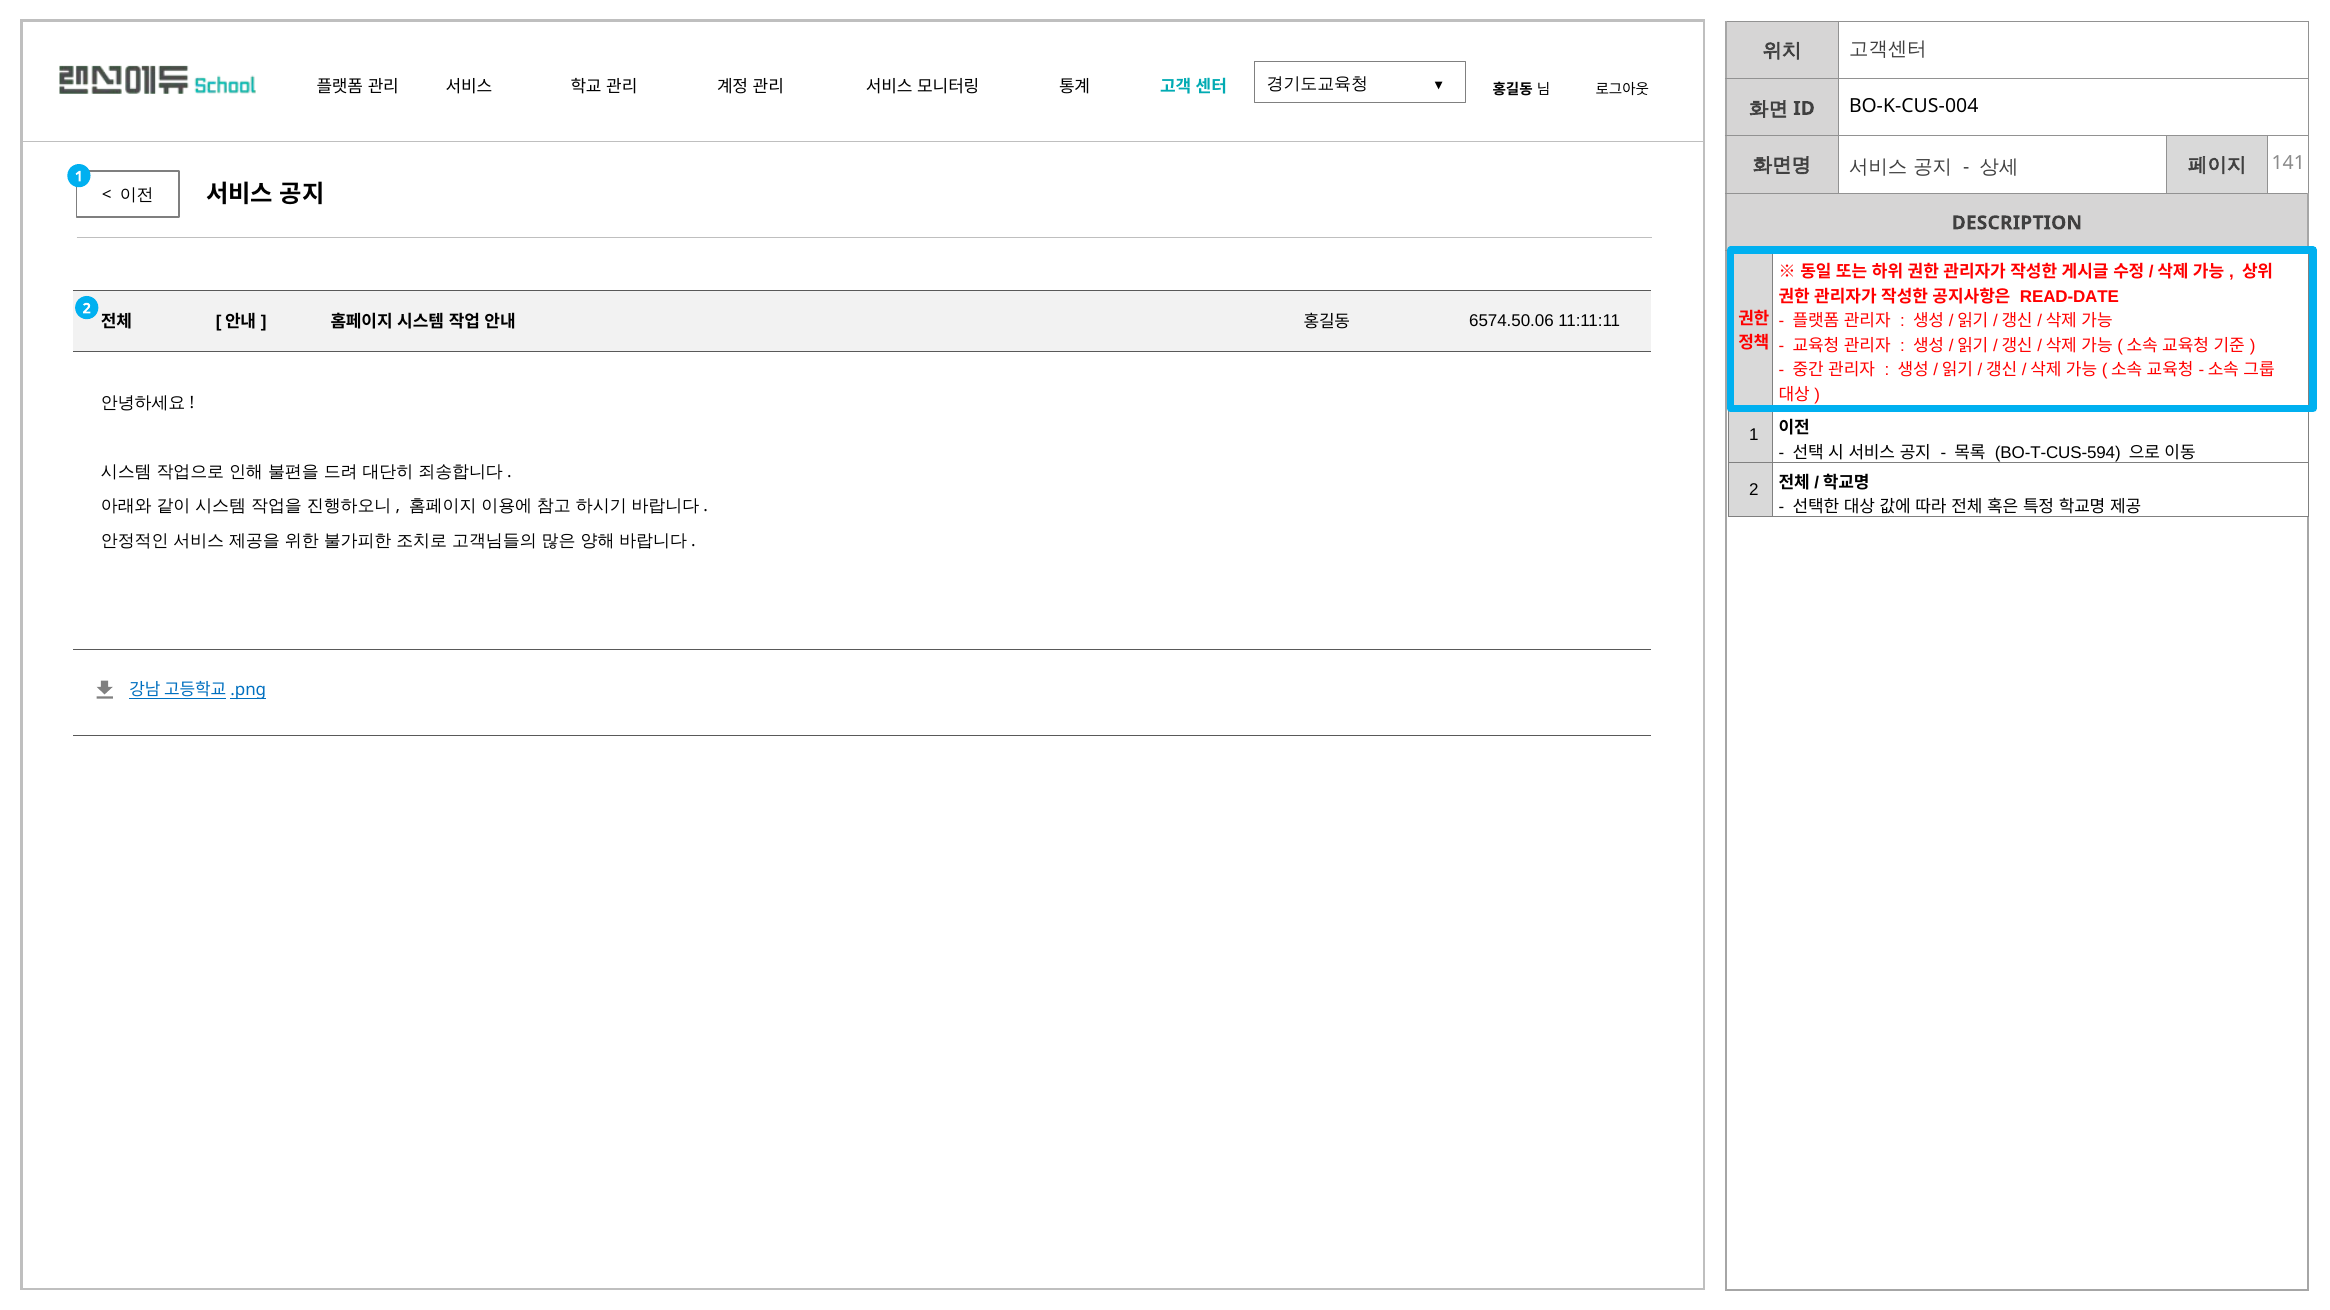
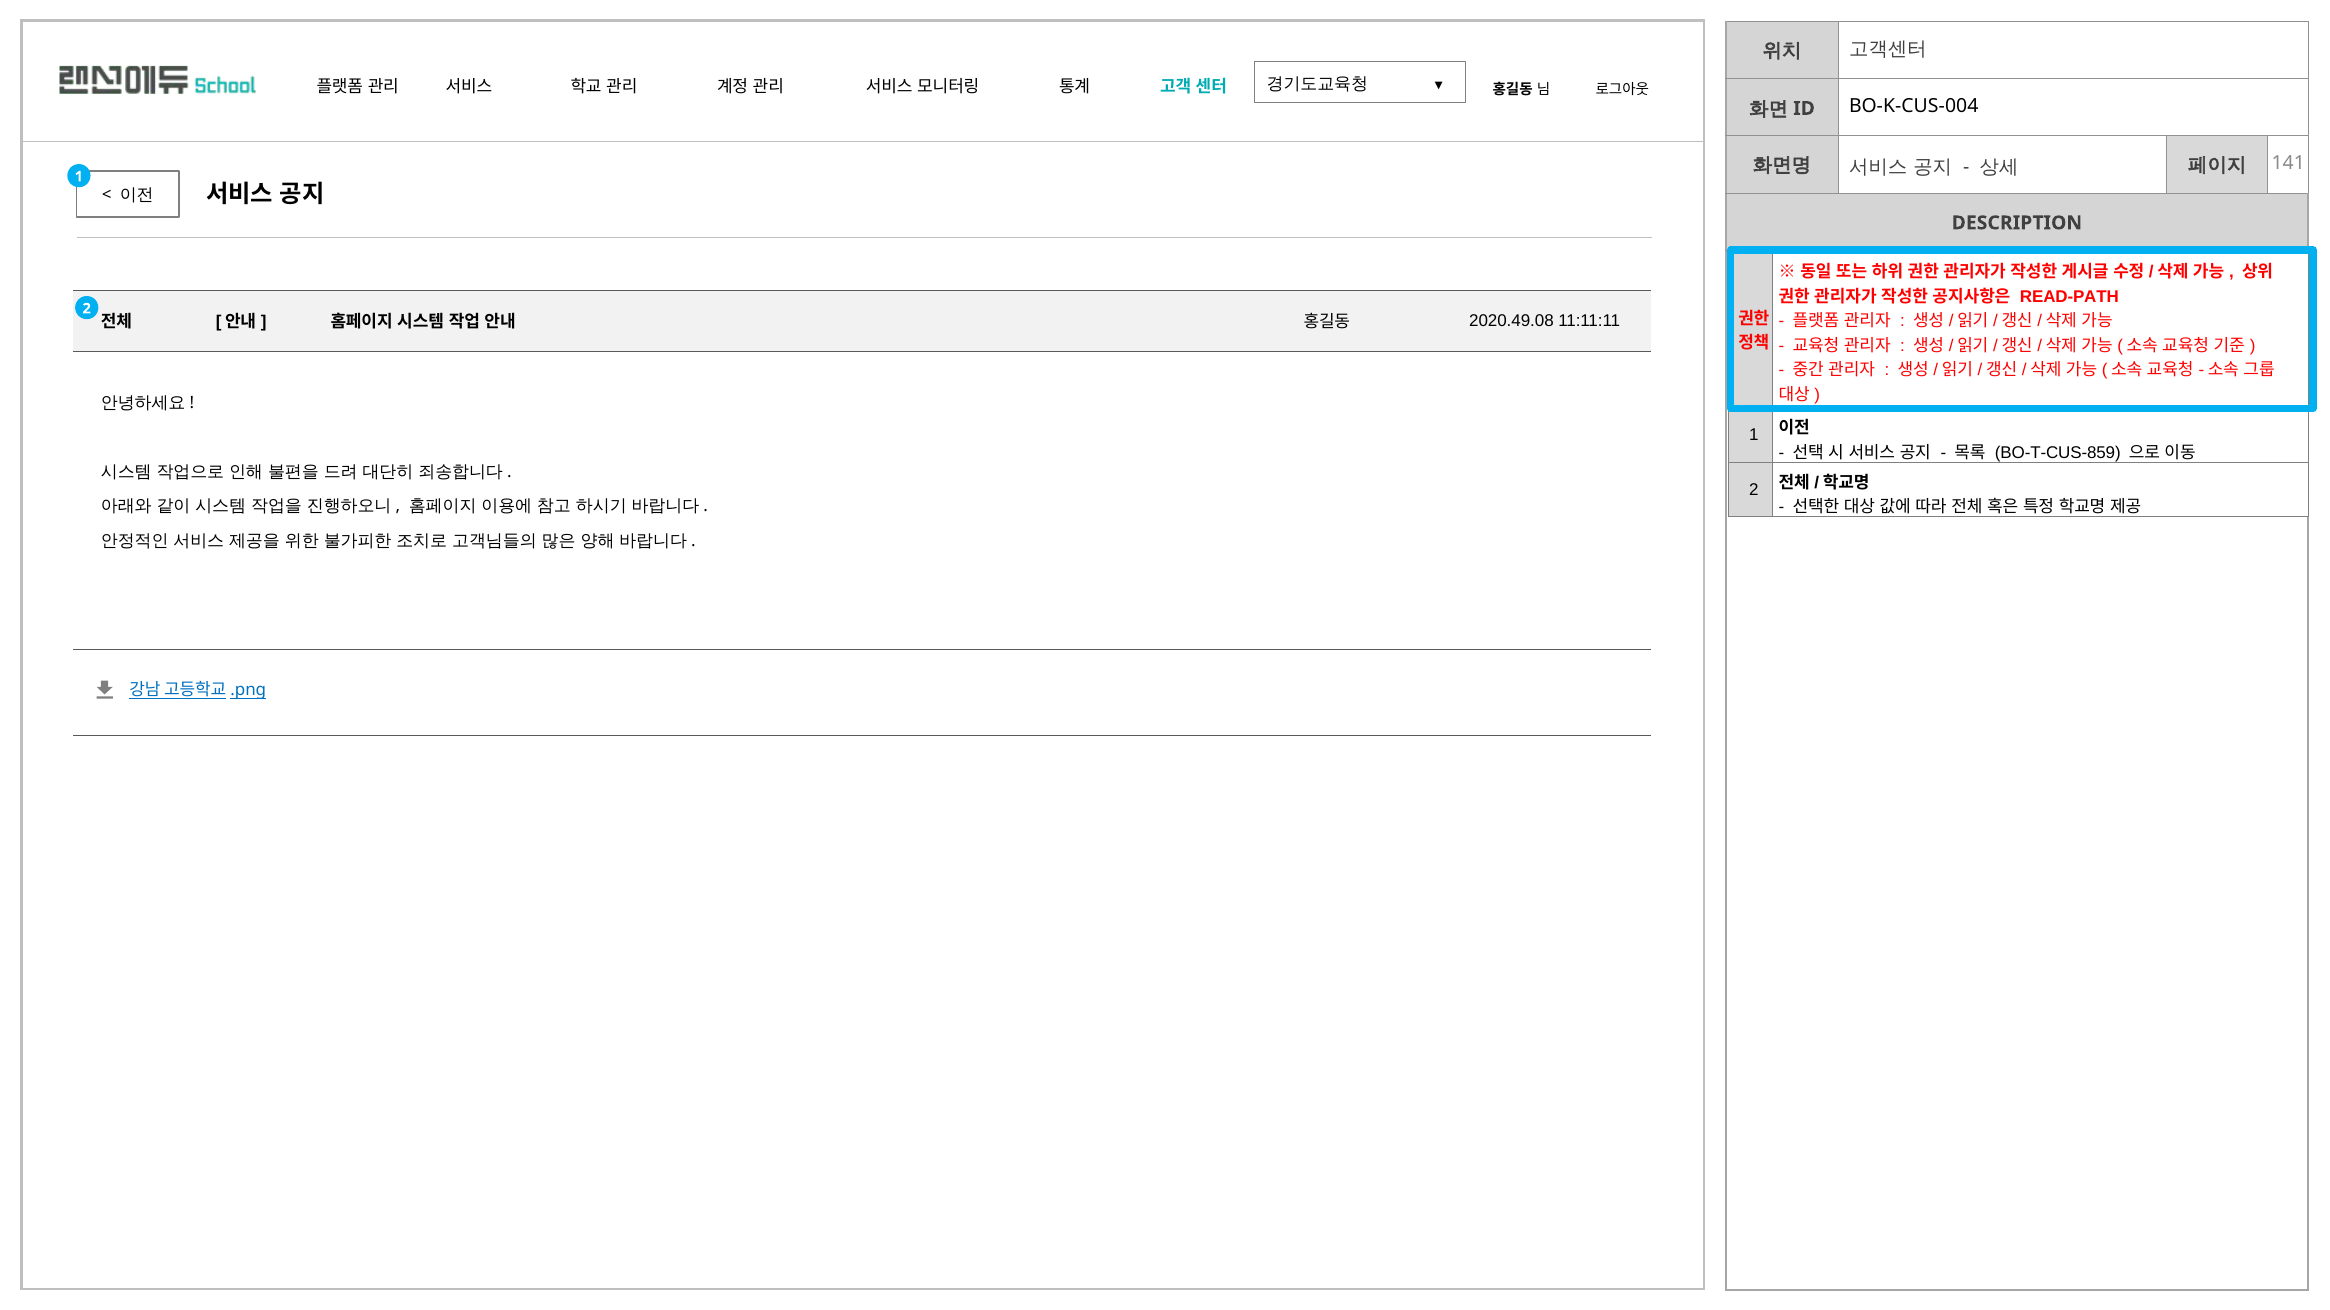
READ-DATE: READ-DATE -> READ-PATH
6574.50.06: 6574.50.06 -> 2020.49.08
BO-T-CUS-594: BO-T-CUS-594 -> BO-T-CUS-859
